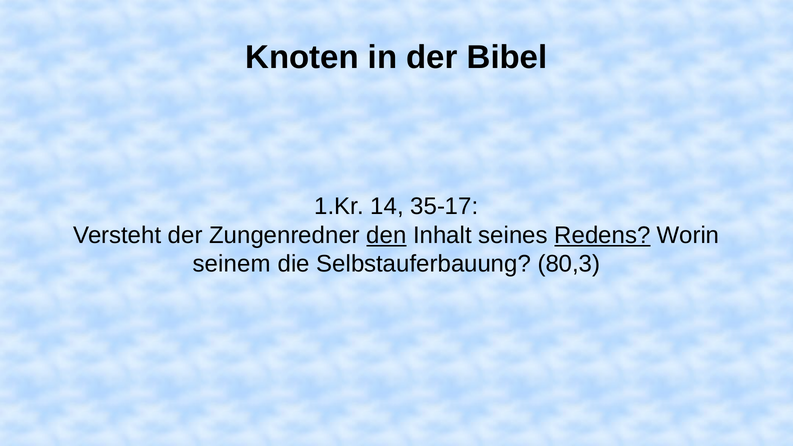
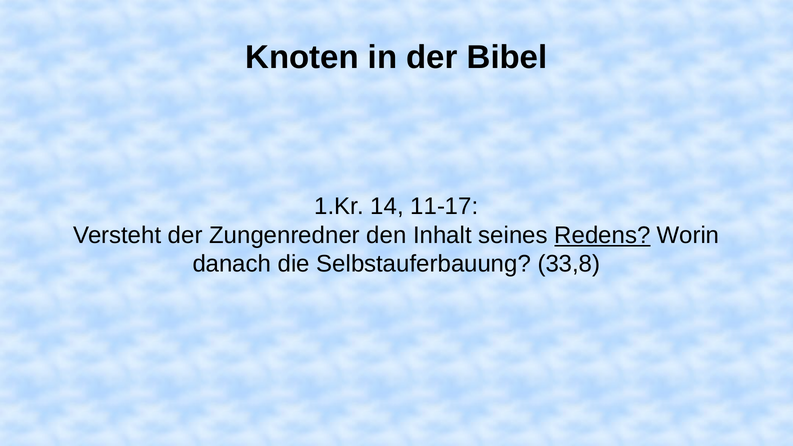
35-17: 35-17 -> 11-17
den underline: present -> none
seinem: seinem -> danach
80,3: 80,3 -> 33,8
